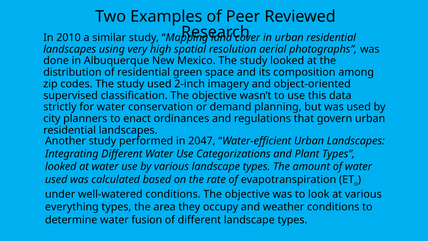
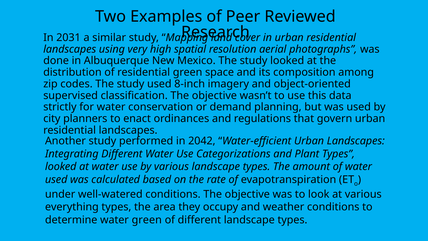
2010: 2010 -> 2031
2-inch: 2-inch -> 8-inch
2047: 2047 -> 2042
water fusion: fusion -> green
